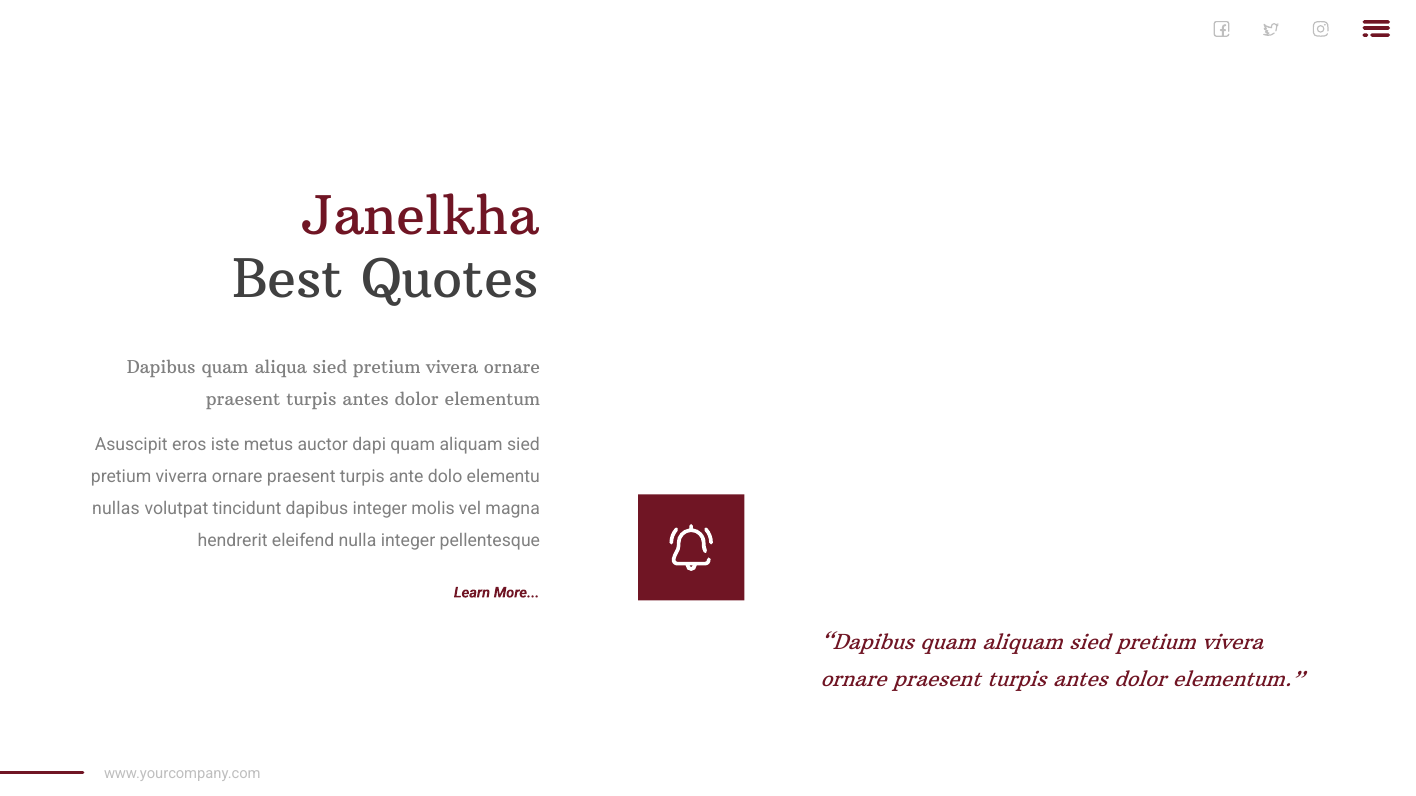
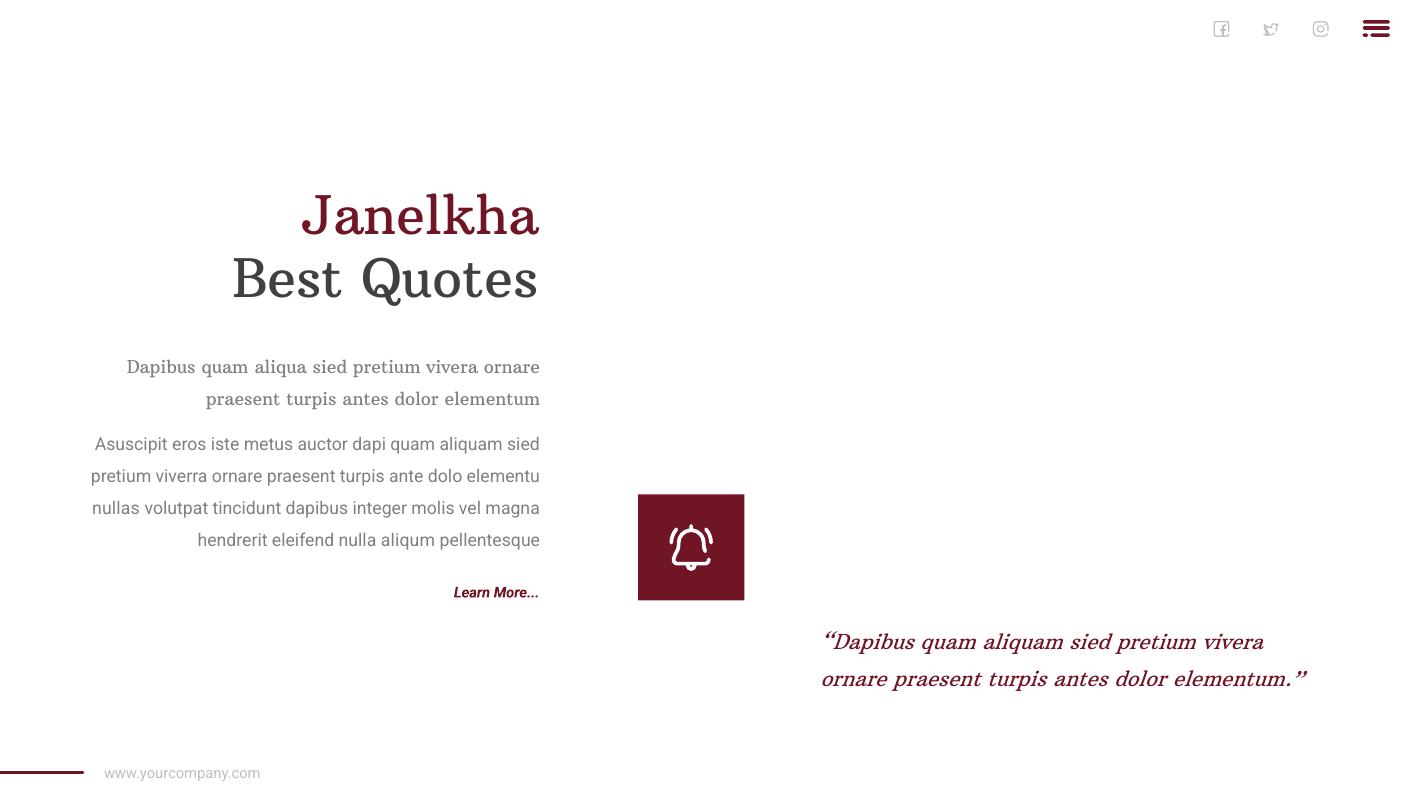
nulla integer: integer -> aliqum
